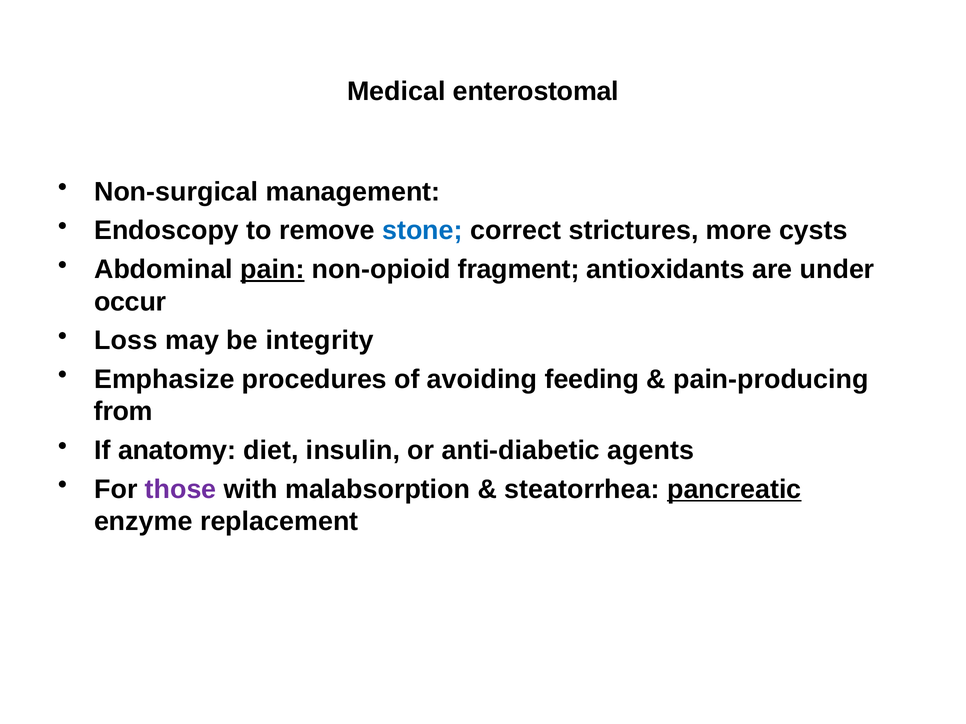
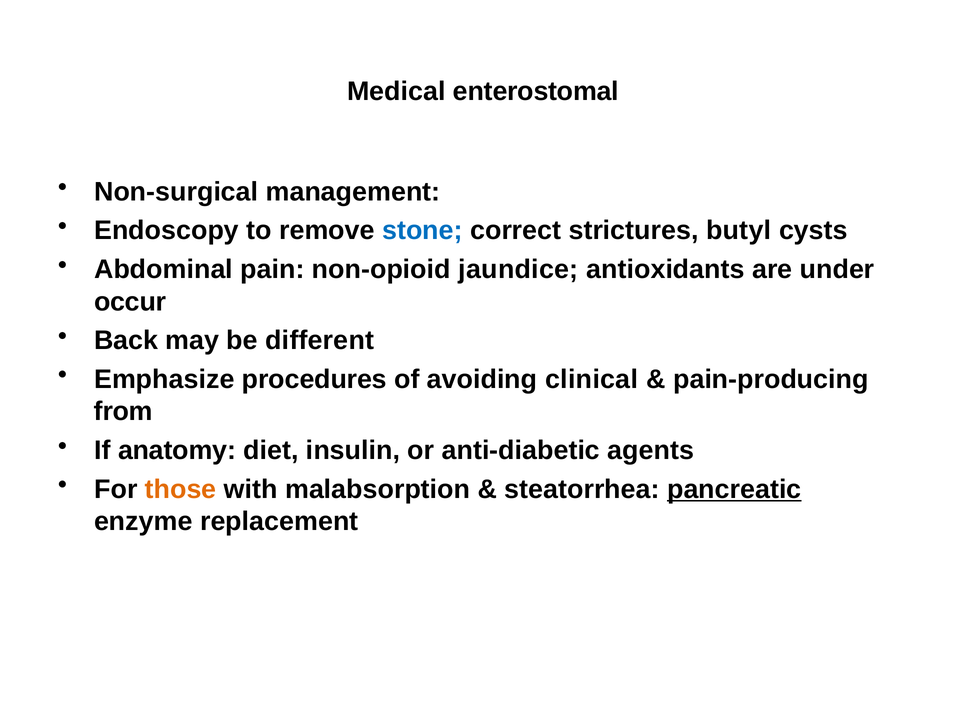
more: more -> butyl
pain underline: present -> none
fragment: fragment -> jaundice
Loss: Loss -> Back
integrity: integrity -> different
feeding: feeding -> clinical
those colour: purple -> orange
